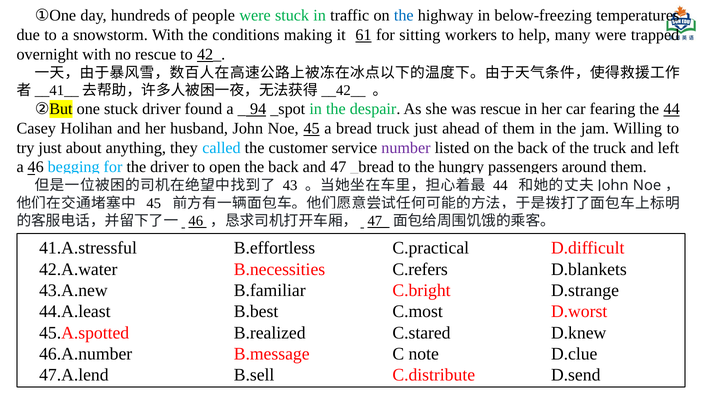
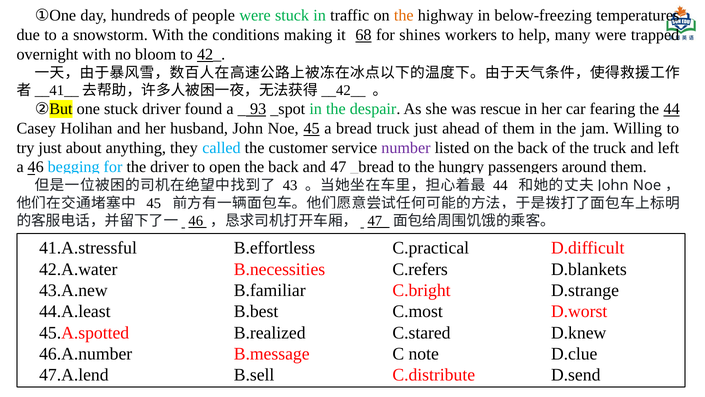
the at (404, 15) colour: blue -> orange
61: 61 -> 68
sitting: sitting -> shines
no rescue: rescue -> bloom
94: 94 -> 93
